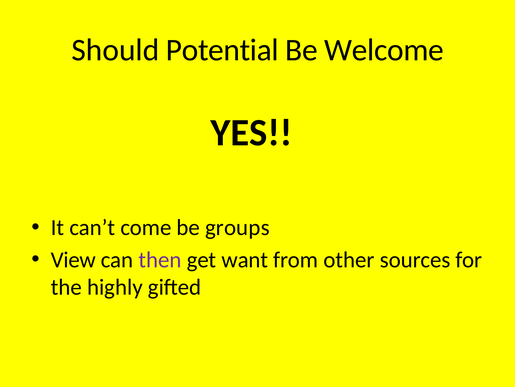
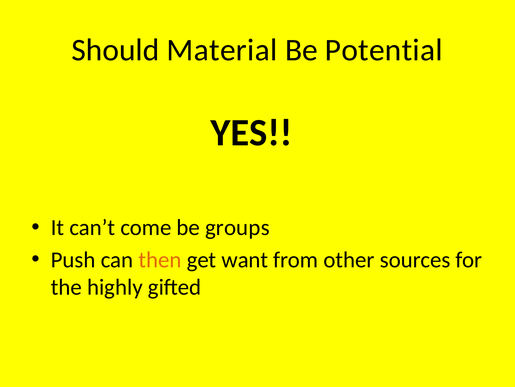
Potential: Potential -> Material
Welcome: Welcome -> Potential
View: View -> Push
then colour: purple -> orange
